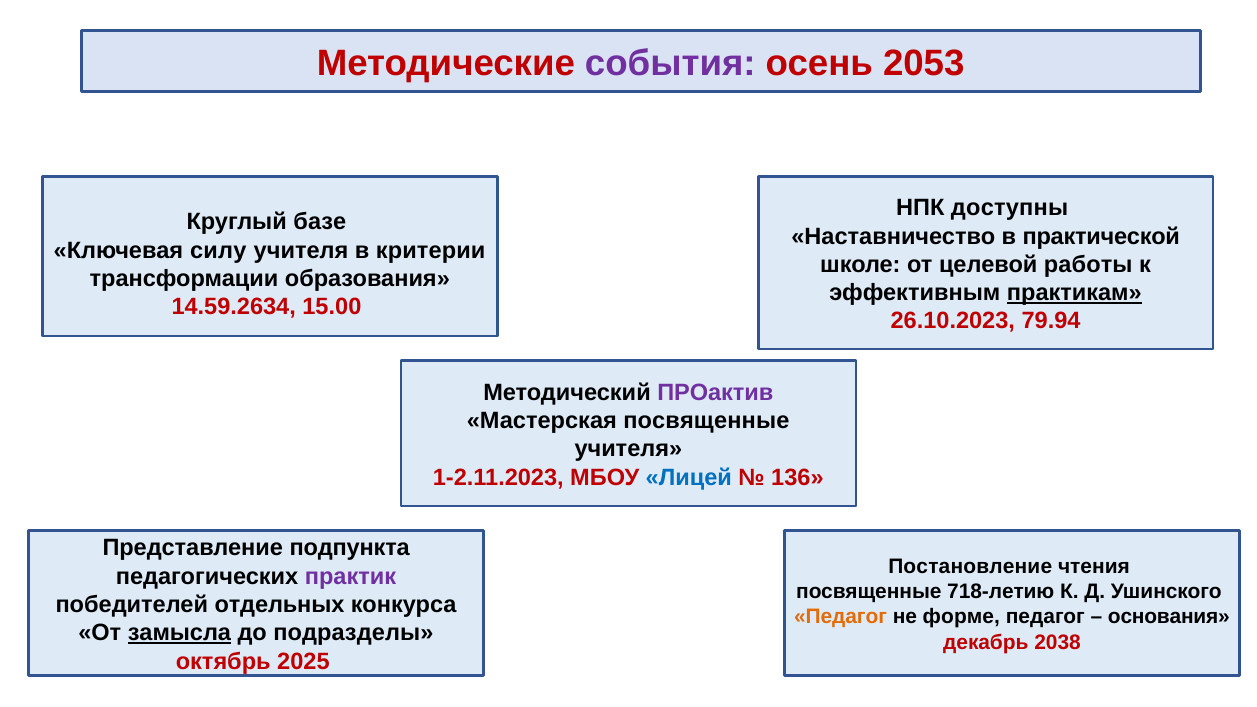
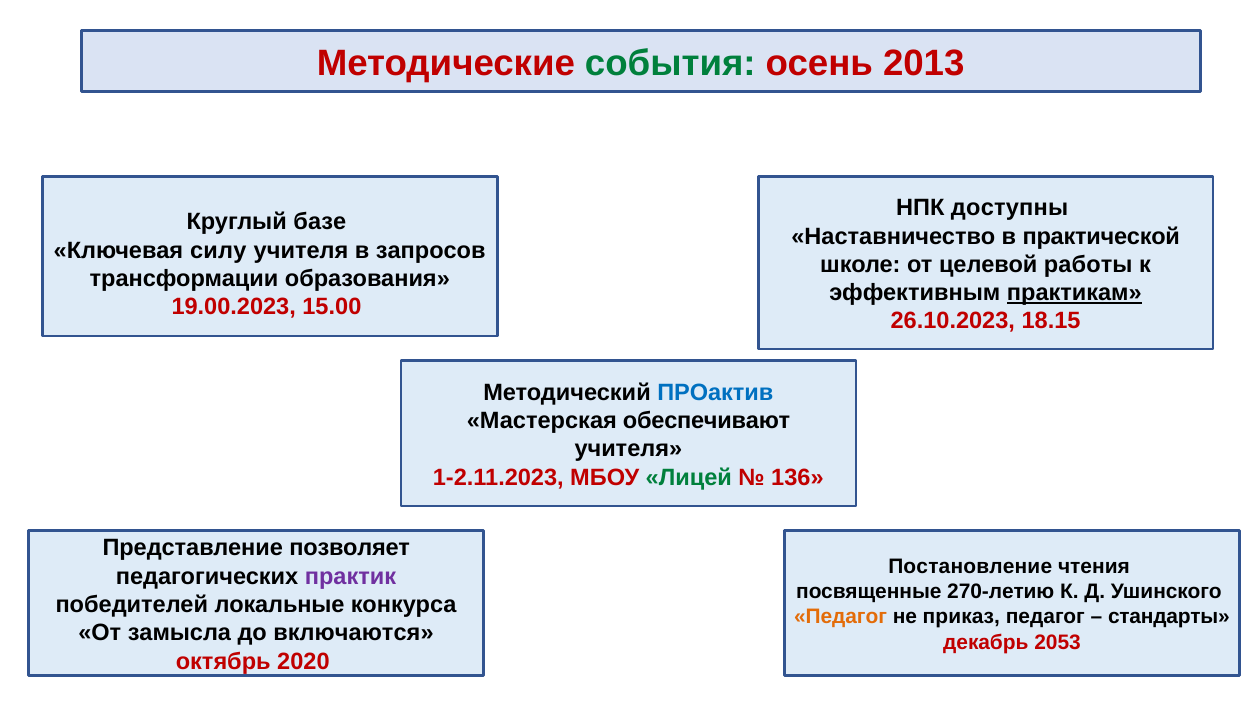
события colour: purple -> green
2053: 2053 -> 2013
критерии: критерии -> запросов
14.59.2634: 14.59.2634 -> 19.00.2023
79.94: 79.94 -> 18.15
ПРОактив colour: purple -> blue
Мастерская посвященные: посвященные -> обеспечивают
Лицей colour: blue -> green
подпункта: подпункта -> позволяет
718-летию: 718-летию -> 270-летию
отдельных: отдельных -> локальные
форме: форме -> приказ
основания: основания -> стандарты
замысла underline: present -> none
подразделы: подразделы -> включаются
2038: 2038 -> 2053
2025: 2025 -> 2020
